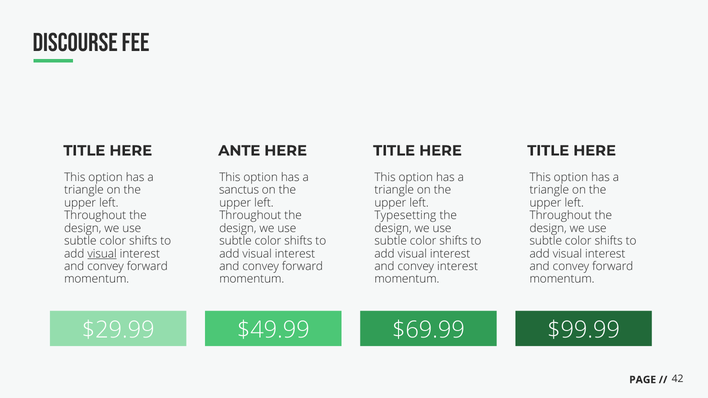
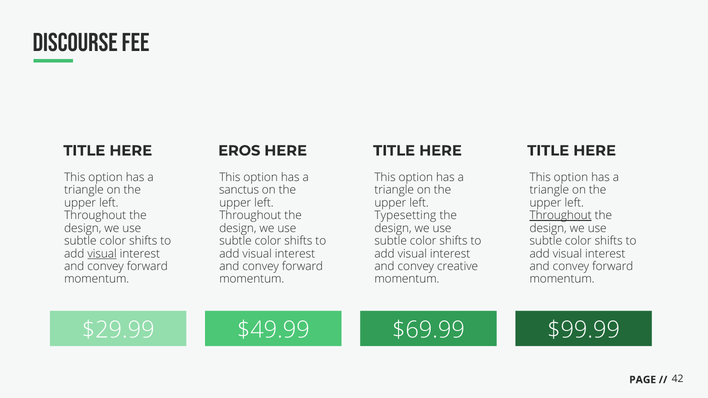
ANTE: ANTE -> EROS
Throughout at (561, 216) underline: none -> present
convey interest: interest -> creative
